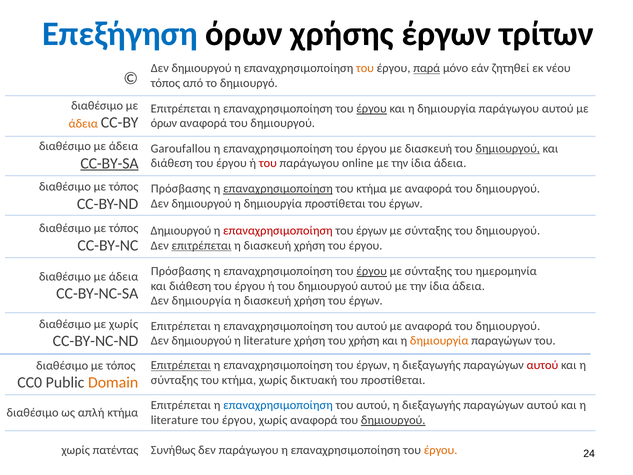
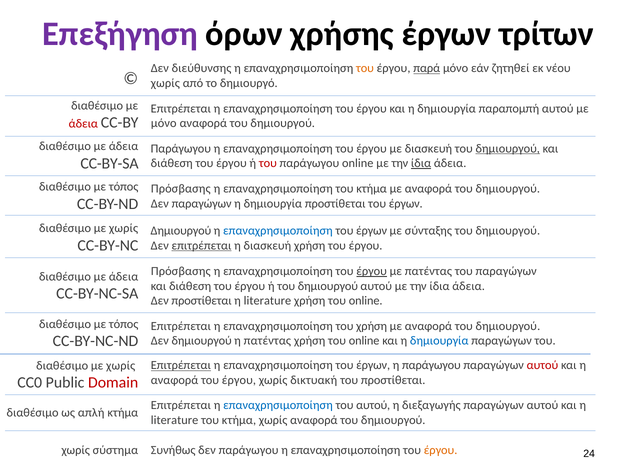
Επεξήγηση colour: blue -> purple
δημιουργού at (202, 68): δημιουργού -> διεύθυνσης
τόπος at (165, 83): τόπος -> χωρίς
έργου at (372, 109) underline: present -> none
δημιουργία παράγωγου: παράγωγου -> παραπομπή
όρων at (164, 123): όρων -> μόνο
άδεια at (83, 124) colour: orange -> red
Garoufallou at (181, 148): Garoufallou -> Παράγωγου
CC-BY-SA underline: present -> none
ίδια at (421, 163) underline: none -> present
επαναχρησιμοποίηση at (278, 189) underline: present -> none
δημιουργού at (202, 203): δημιουργού -> παραγώγων
τόπος at (124, 228): τόπος -> χωρίς
επαναχρησιμοποίηση at (278, 231) colour: red -> blue
σύνταξης at (428, 271): σύνταξης -> πατέντας
του ημερομηνία: ημερομηνία -> παραγώγων
Δεν δημιουργία: δημιουργία -> προστίθεται
διασκευή at (267, 301): διασκευή -> literature
έργων at (366, 301): έργων -> online
χωρίς at (124, 324): χωρίς -> τόπος
αυτού at (372, 326): αυτού -> χρήση
literature at (267, 341): literature -> πατέντας
χρήση at (364, 341): χρήση -> online
δημιουργία at (439, 341) colour: orange -> blue
τόπος at (121, 365): τόπος -> χωρίς
διεξαγωγής at (431, 365): διεξαγωγής -> παράγωγου
σύνταξης at (174, 380): σύνταξης -> αναφορά
κτήμα at (239, 380): κτήμα -> έργου
Domain colour: orange -> red
έργου at (239, 420): έργου -> κτήμα
δημιουργού at (393, 420) underline: present -> none
πατέντας: πατέντας -> σύστημα
